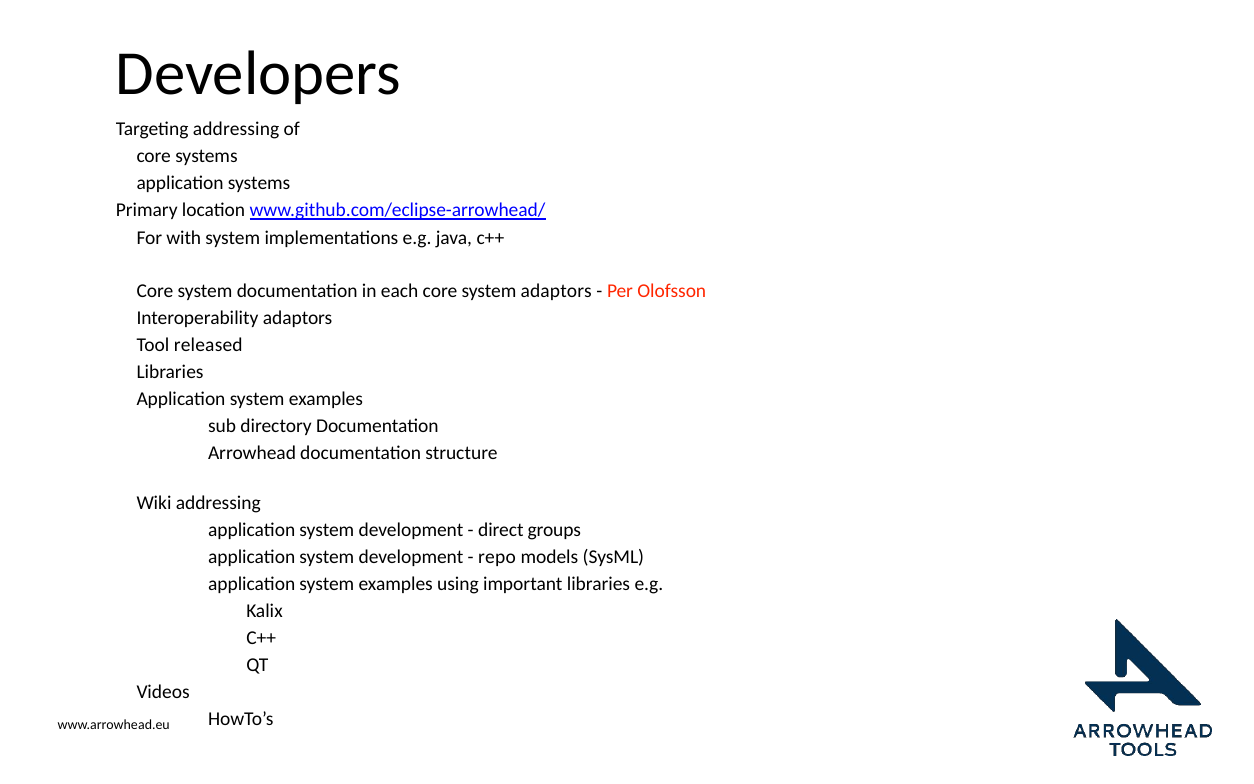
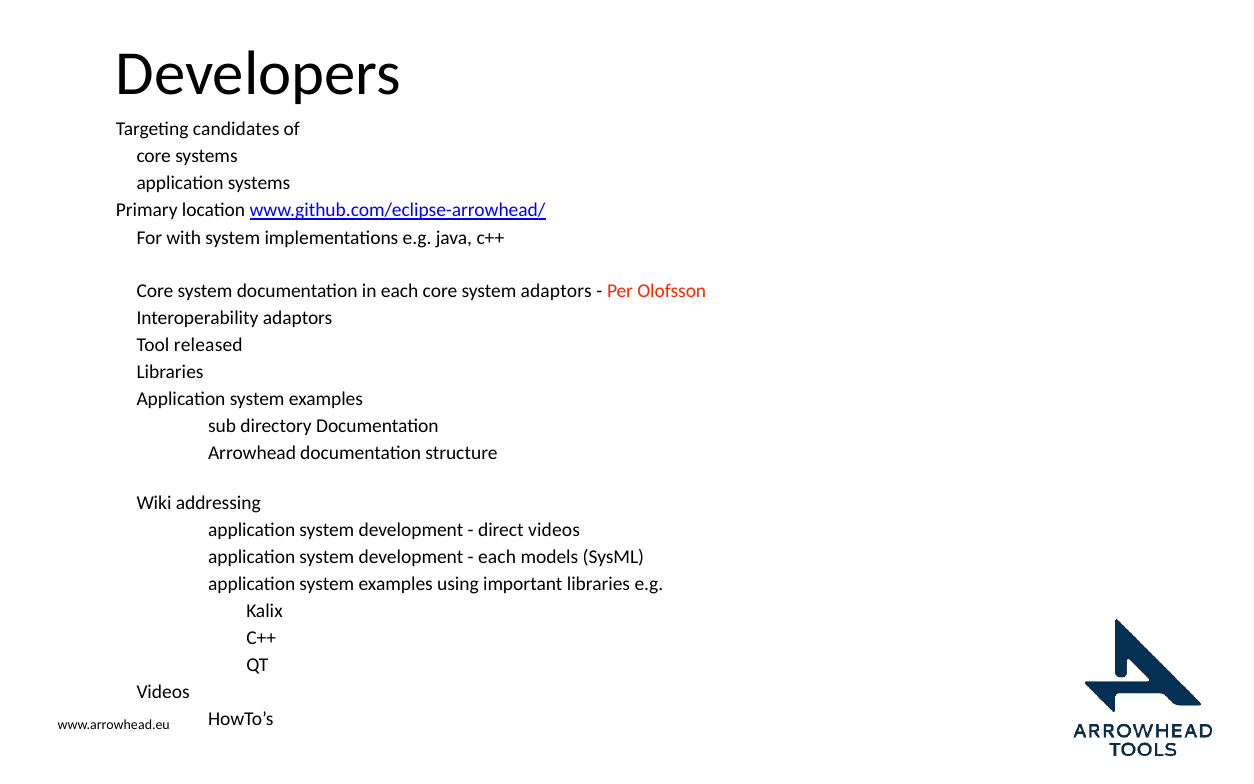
Targeting addressing: addressing -> candidates
direct groups: groups -> videos
repo at (497, 557): repo -> each
